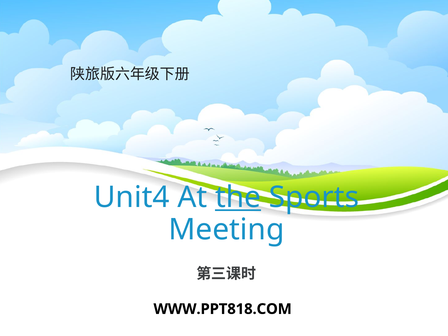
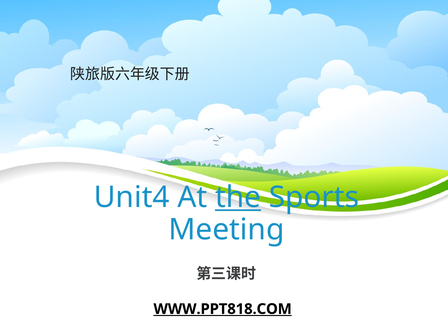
WWW.PPT818.COM underline: none -> present
